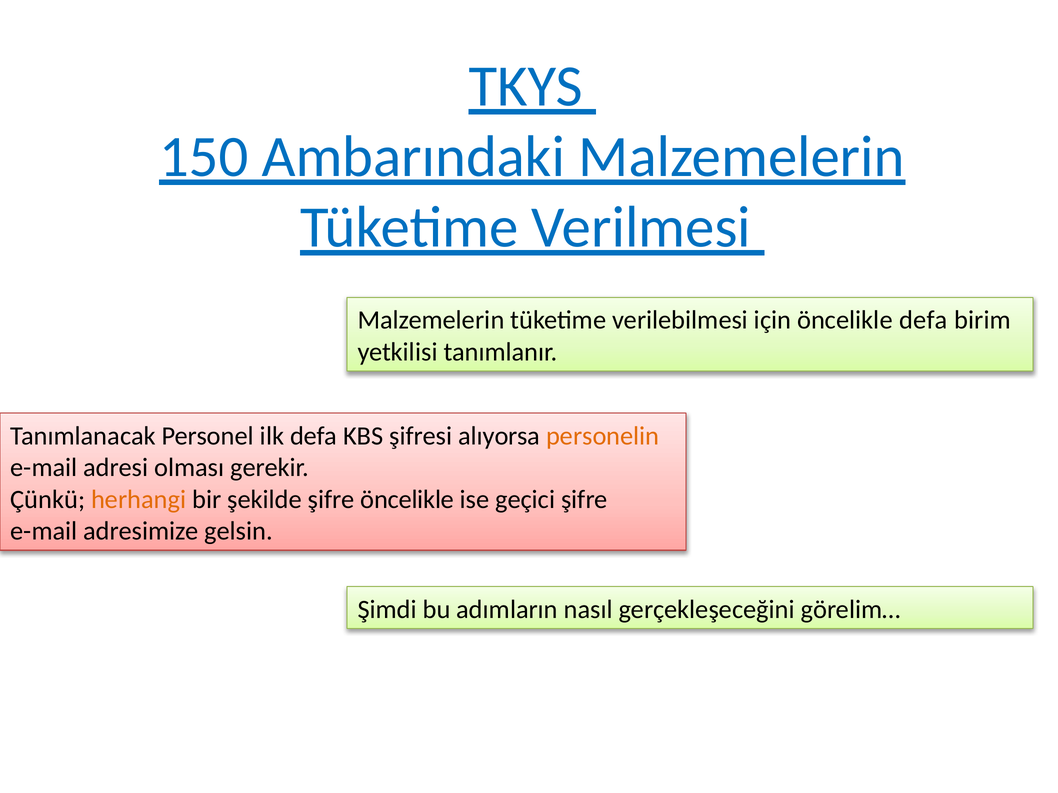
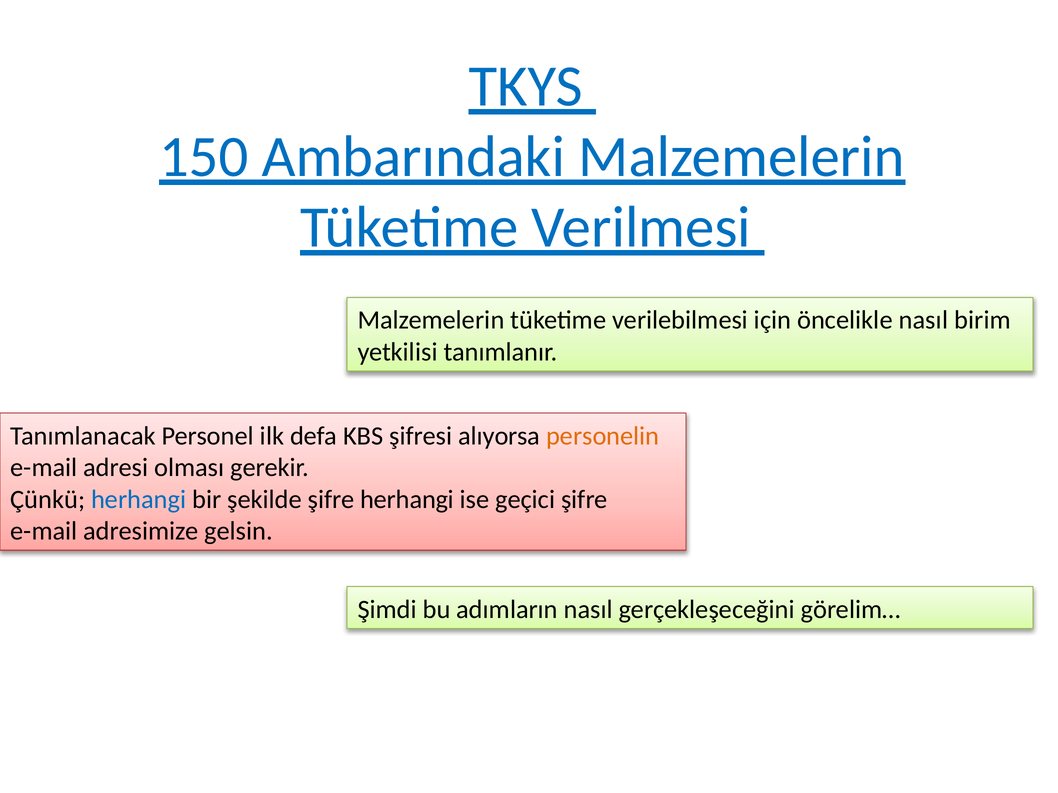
öncelikle defa: defa -> nasıl
herhangi at (139, 500) colour: orange -> blue
şifre öncelikle: öncelikle -> herhangi
